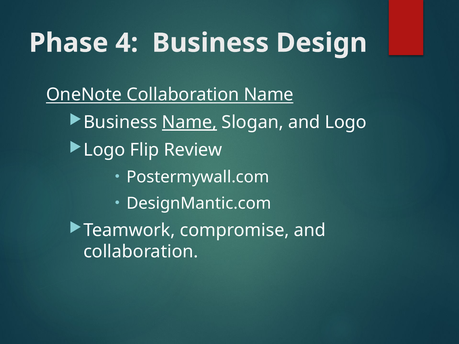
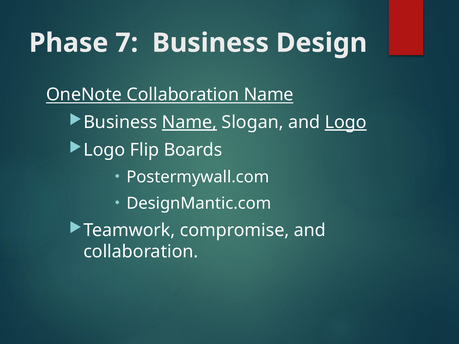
4: 4 -> 7
Logo at (346, 122) underline: none -> present
Review: Review -> Boards
